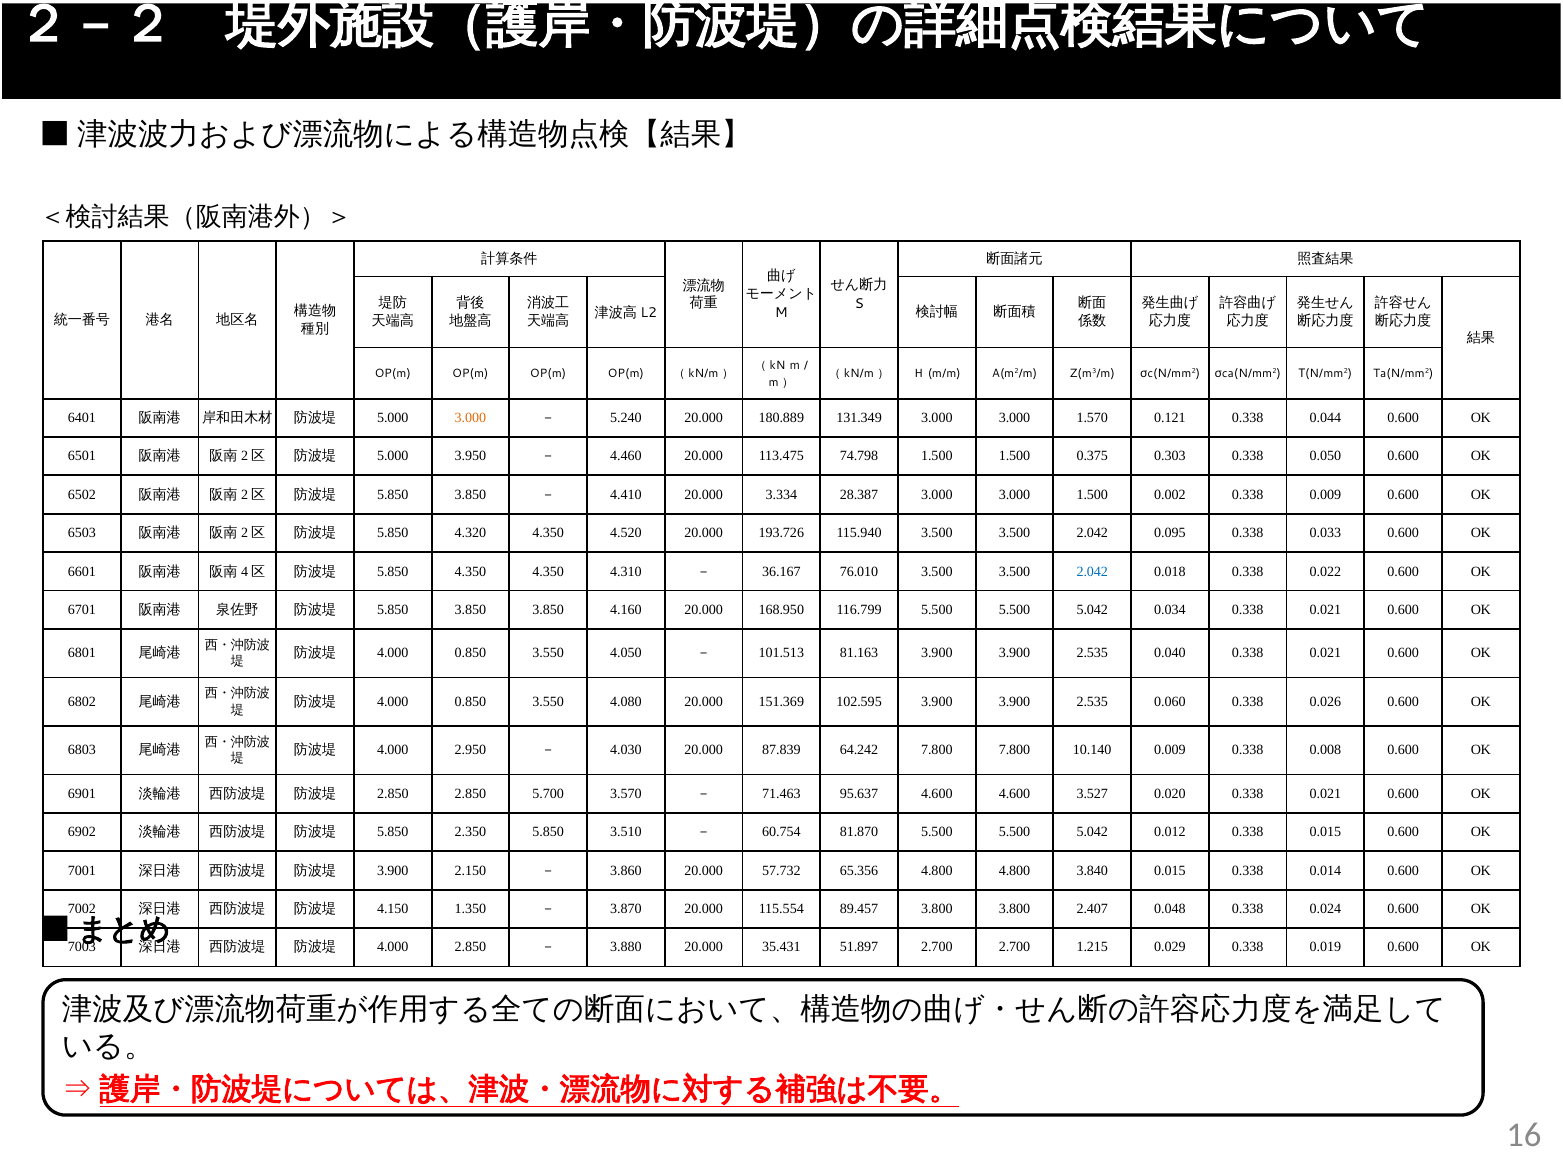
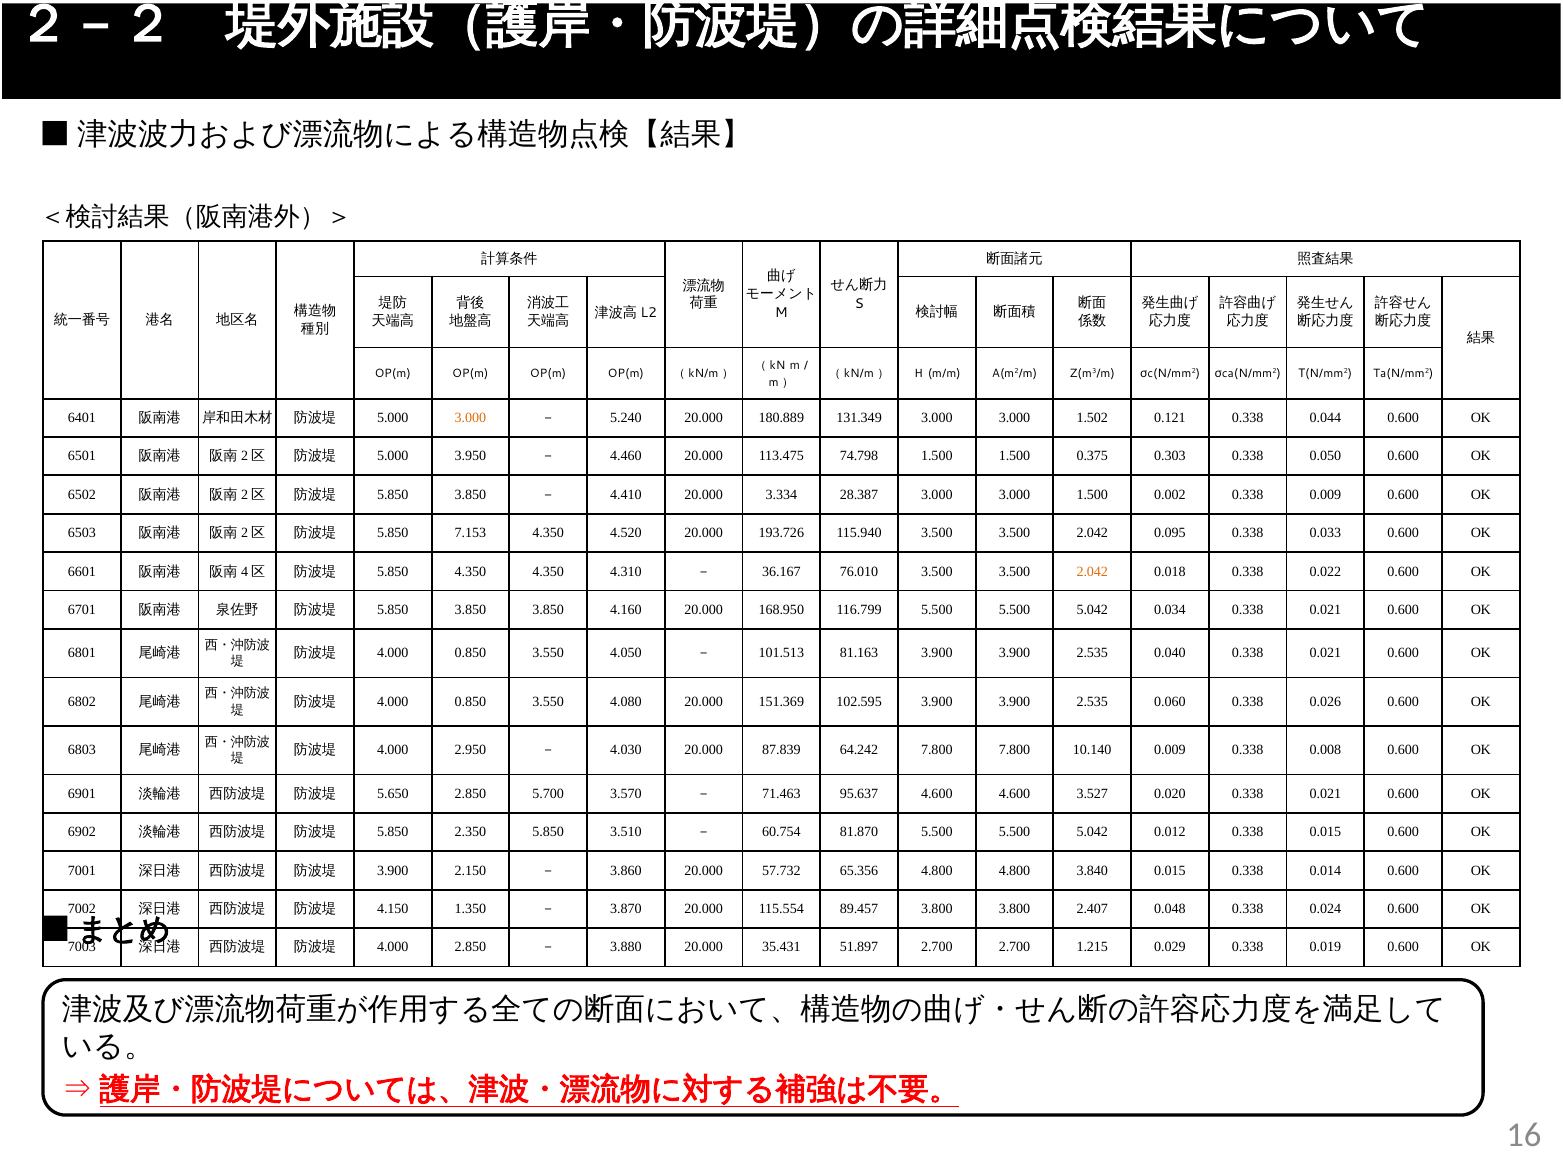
1.570: 1.570 -> 1.502
4.320: 4.320 -> 7.153
2.042 at (1092, 572) colour: blue -> orange
2.850 at (393, 794): 2.850 -> 5.650
